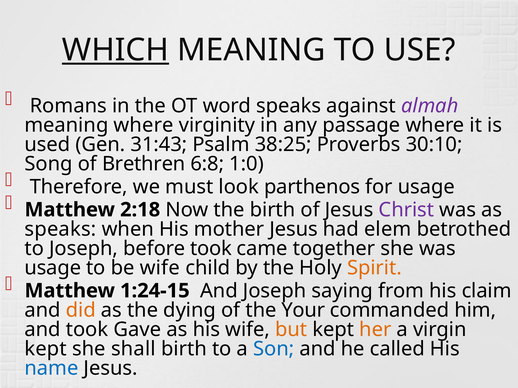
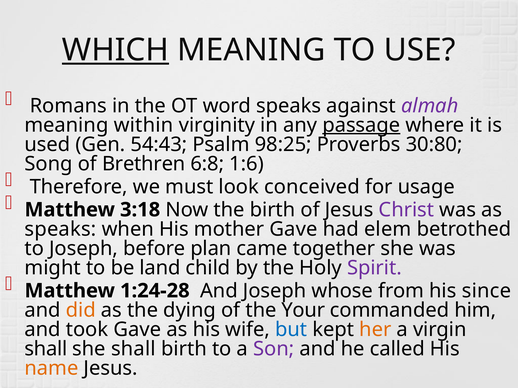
meaning where: where -> within
passage underline: none -> present
31:43: 31:43 -> 54:43
38:25: 38:25 -> 98:25
30:10: 30:10 -> 30:80
1:0: 1:0 -> 1:6
parthenos: parthenos -> conceived
2:18: 2:18 -> 3:18
mother Jesus: Jesus -> Gave
before took: took -> plan
usage at (53, 268): usage -> might
be wife: wife -> land
Spirit colour: orange -> purple
1:24-15: 1:24-15 -> 1:24-28
saying: saying -> whose
claim: claim -> since
but colour: orange -> blue
kept at (46, 349): kept -> shall
Son colour: blue -> purple
name colour: blue -> orange
